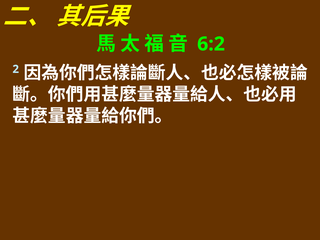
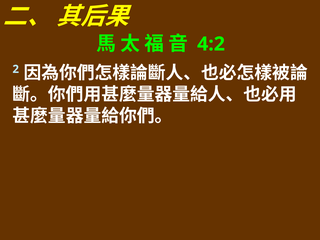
6:2: 6:2 -> 4:2
